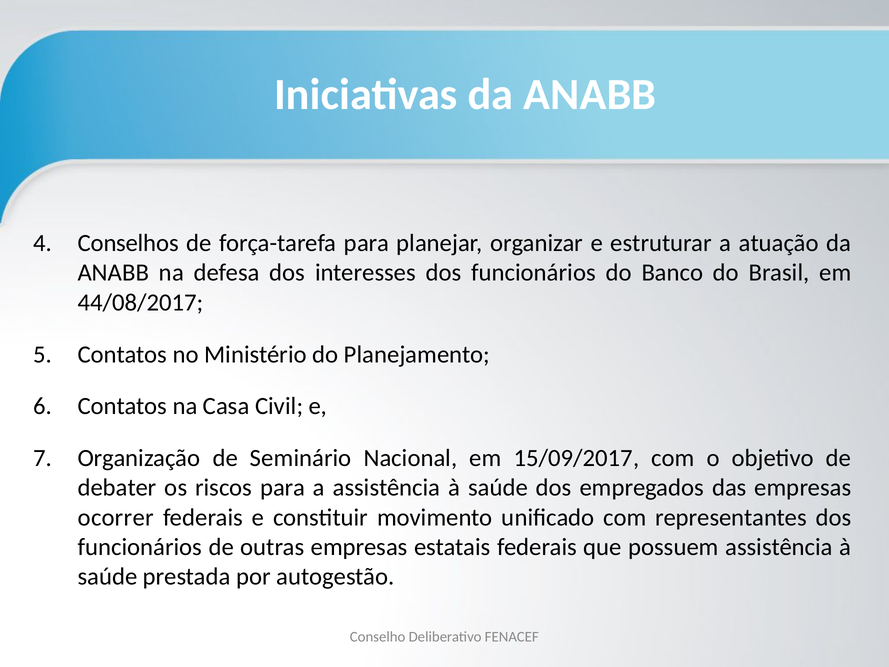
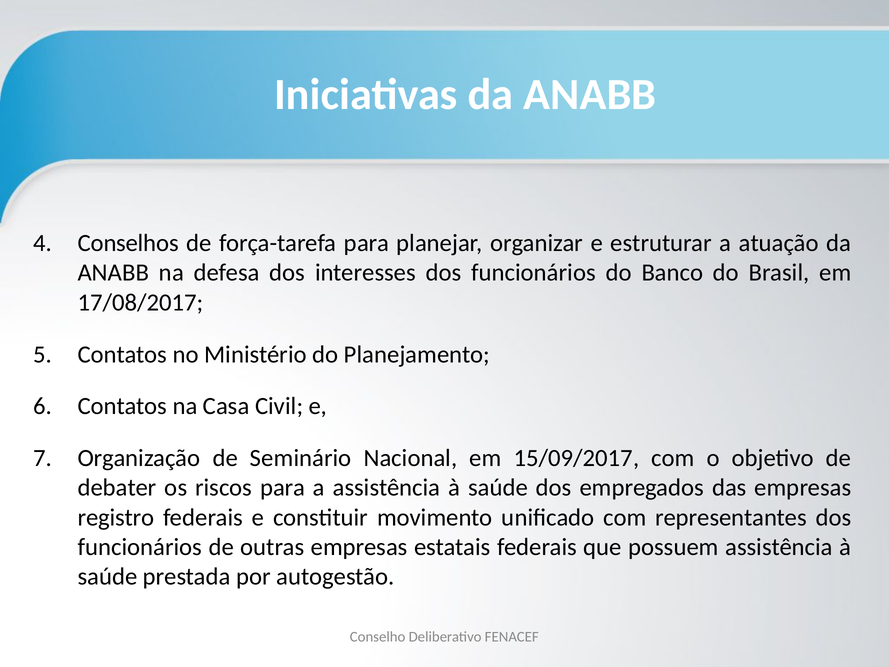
44/08/2017: 44/08/2017 -> 17/08/2017
ocorrer: ocorrer -> registro
